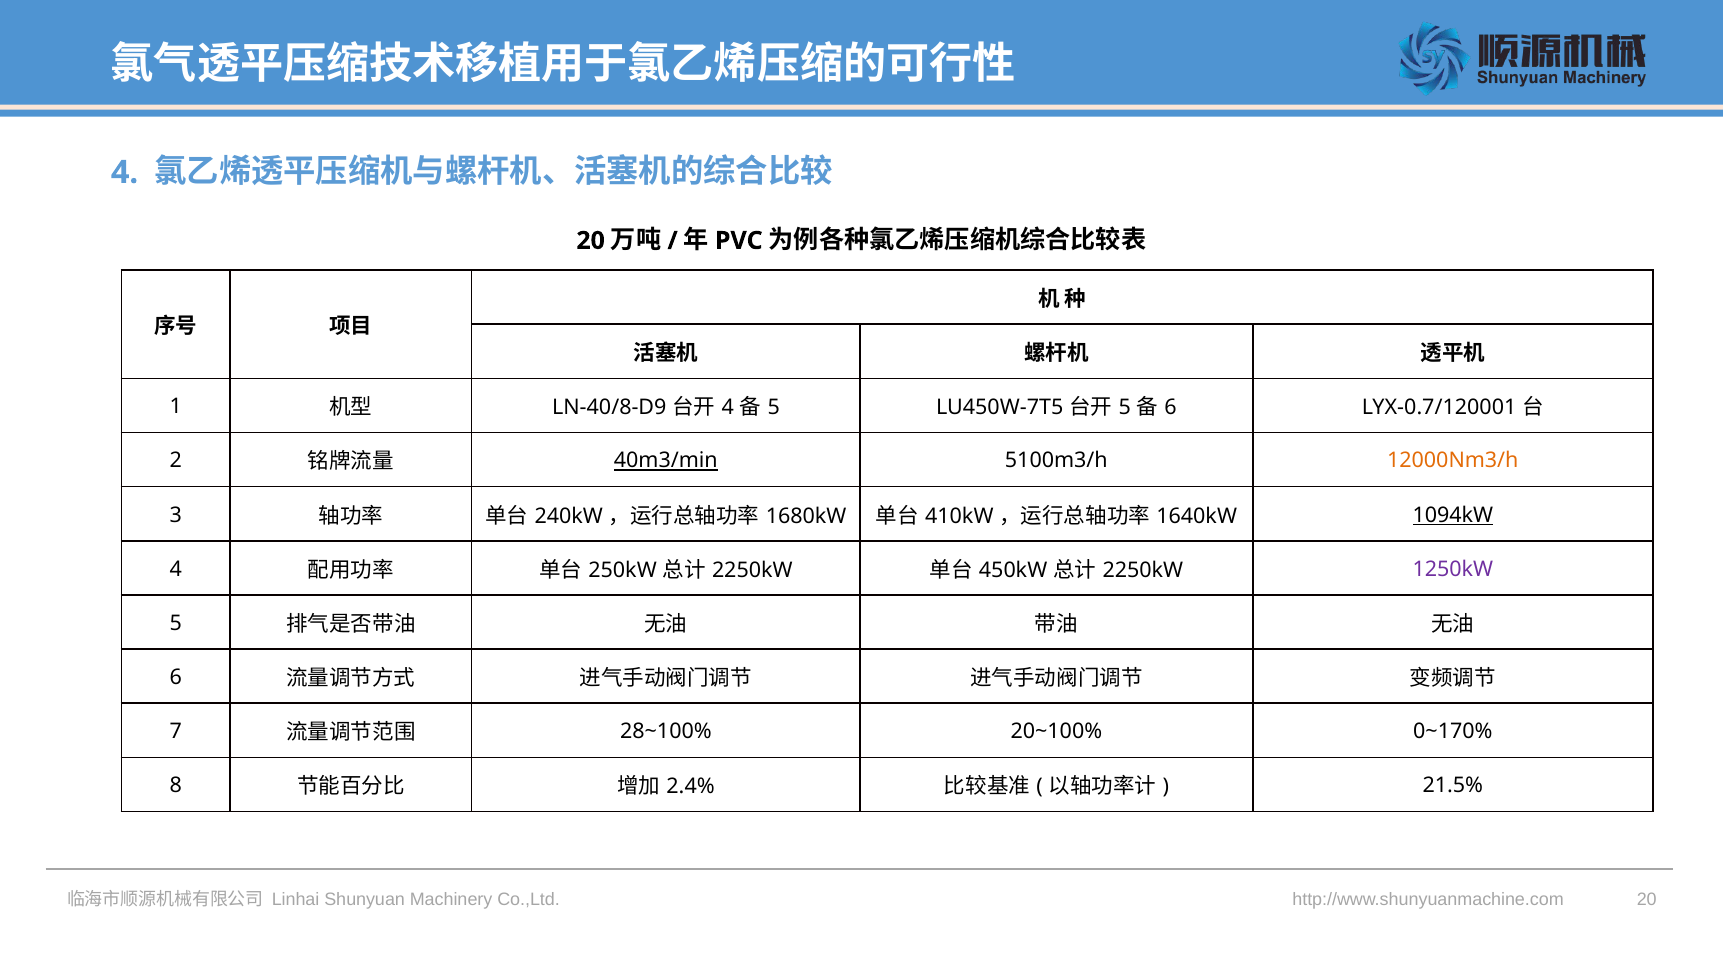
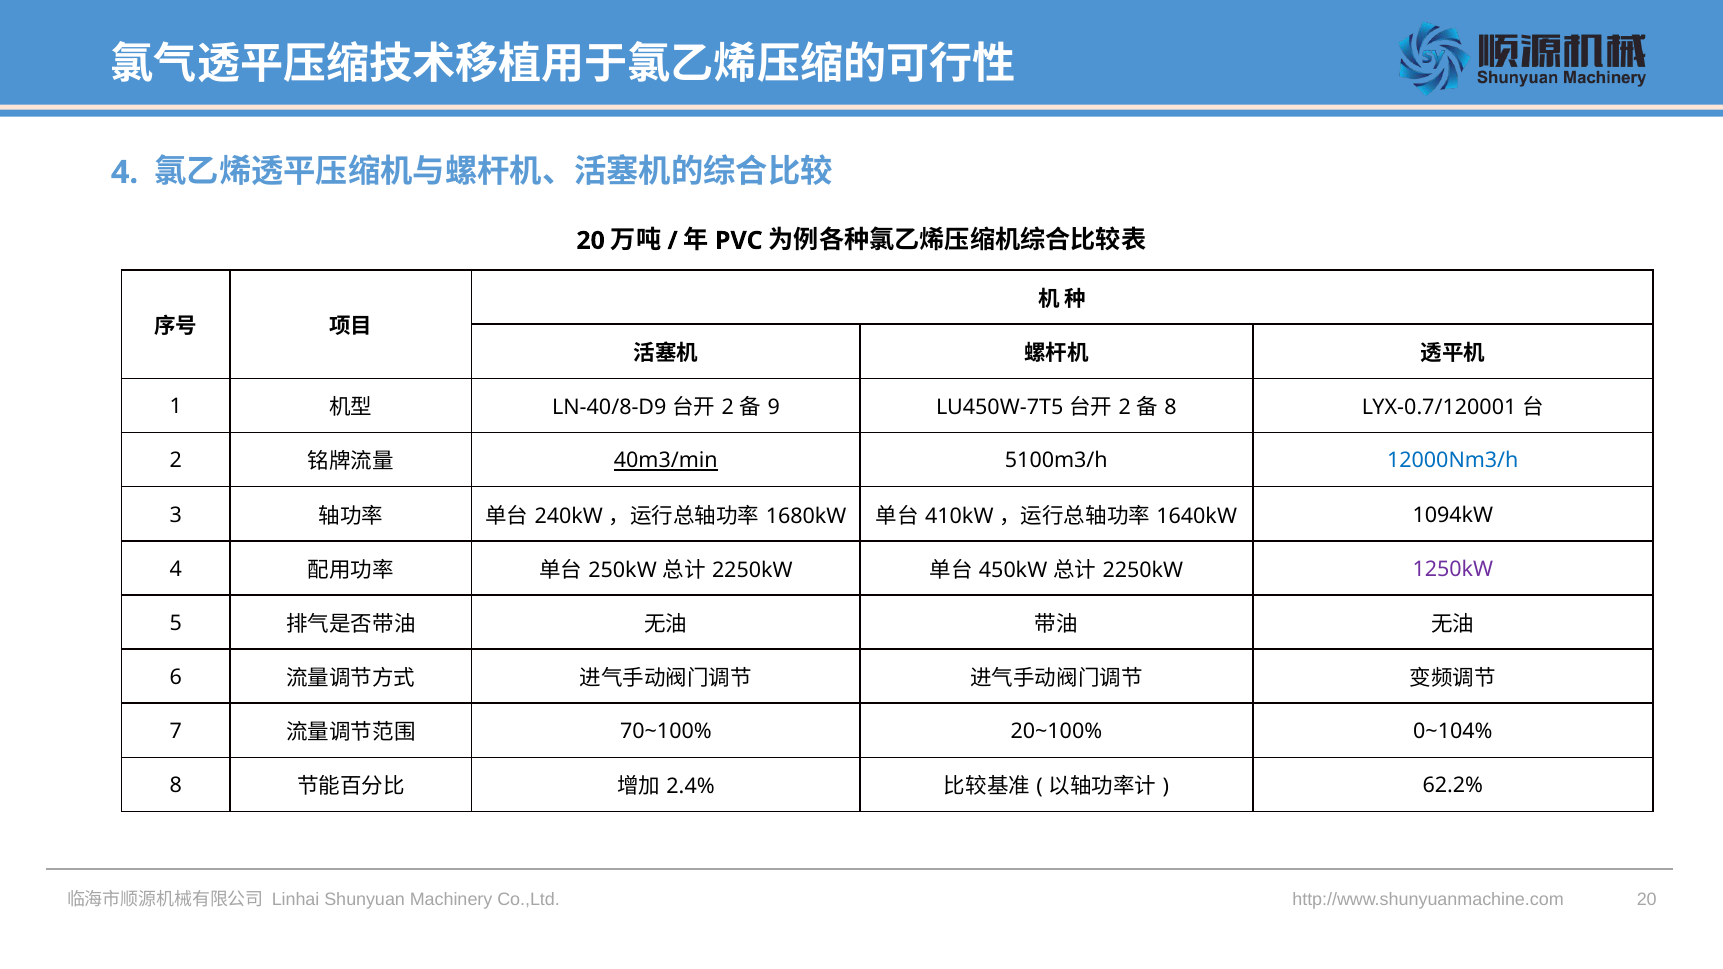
4 at (728, 408): 4 -> 2
5 at (774, 408): 5 -> 9
5 at (1125, 408): 5 -> 2
6 at (1171, 408): 6 -> 8
12000Nm3/h colour: orange -> blue
1094kW underline: present -> none
28~100%: 28~100% -> 70~100%
0~170%: 0~170% -> 0~104%
21.5%: 21.5% -> 62.2%
